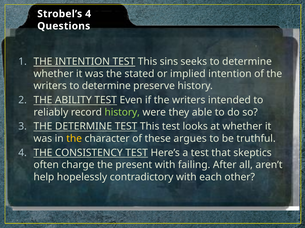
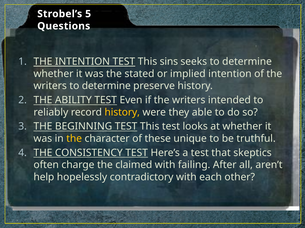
Strobel’s 4: 4 -> 5
history at (122, 113) colour: light green -> yellow
THE DETERMINE: DETERMINE -> BEGINNING
argues: argues -> unique
present: present -> claimed
